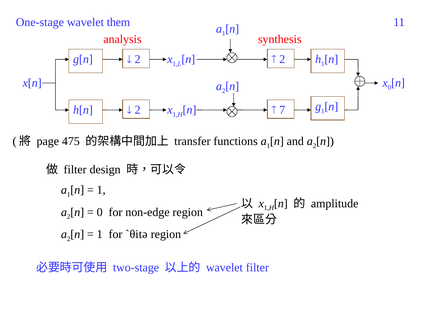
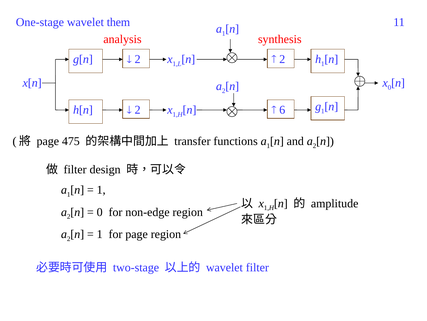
7: 7 -> 6
for ˋθitə: ˋθitə -> page
